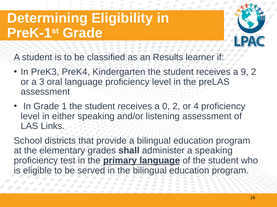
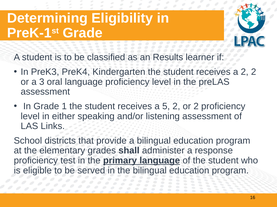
a 9: 9 -> 2
0: 0 -> 5
or 4: 4 -> 2
a speaking: speaking -> response
